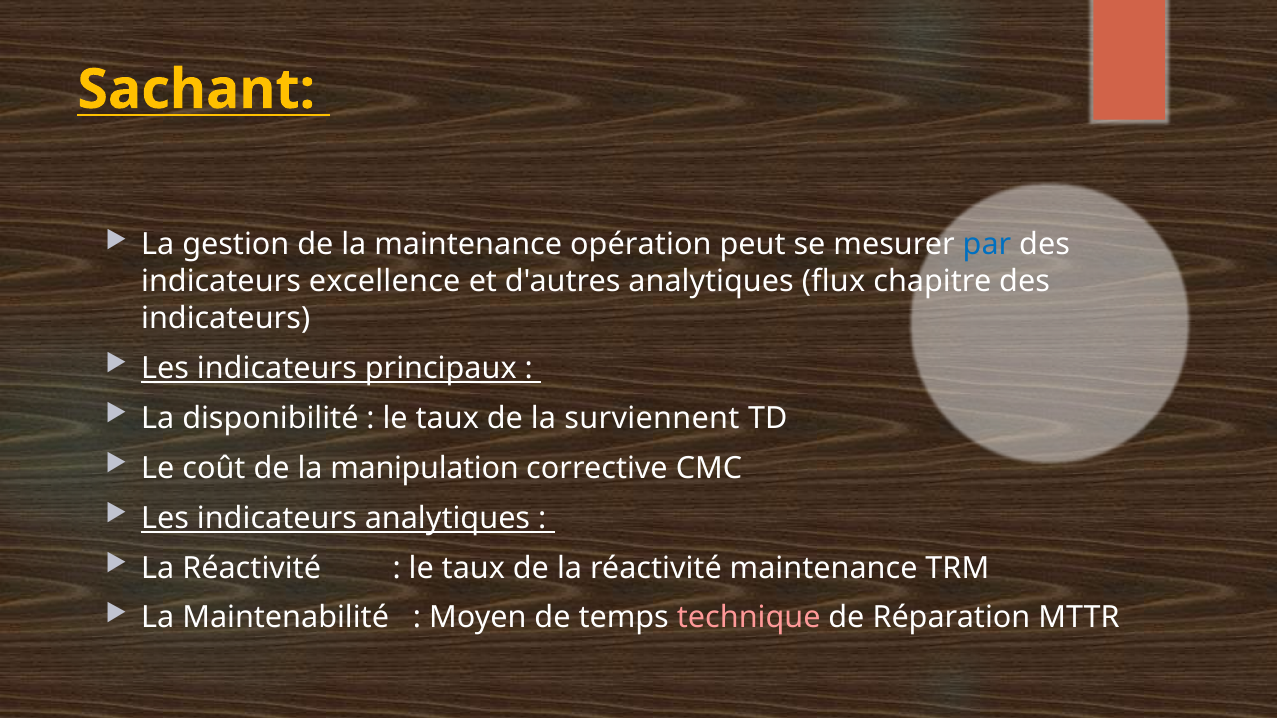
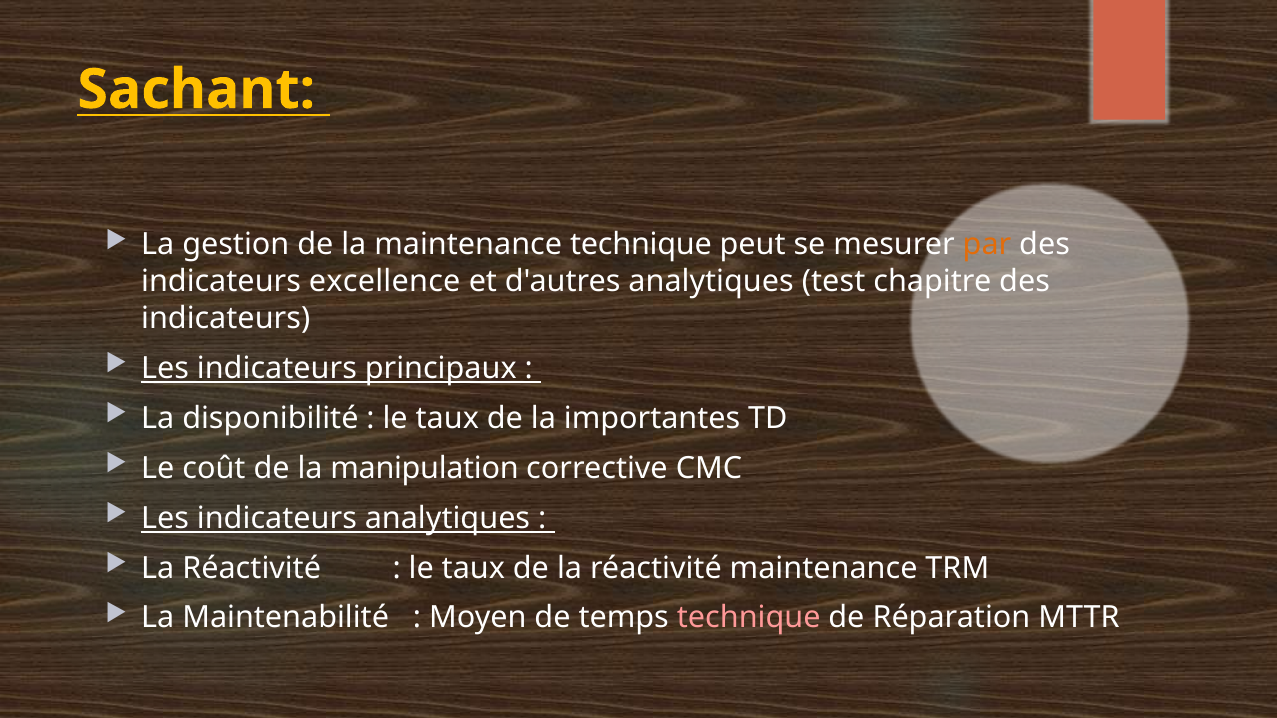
maintenance opération: opération -> technique
par colour: blue -> orange
flux: flux -> test
surviennent: surviennent -> importantes
